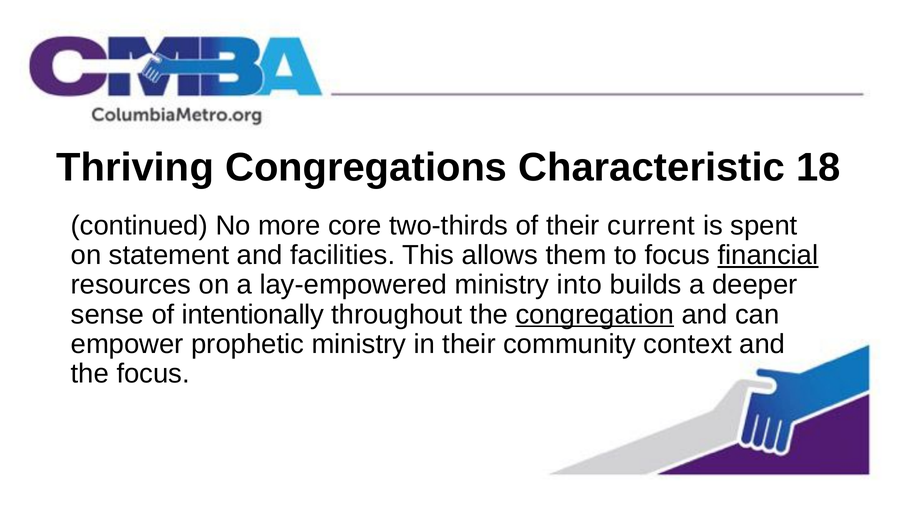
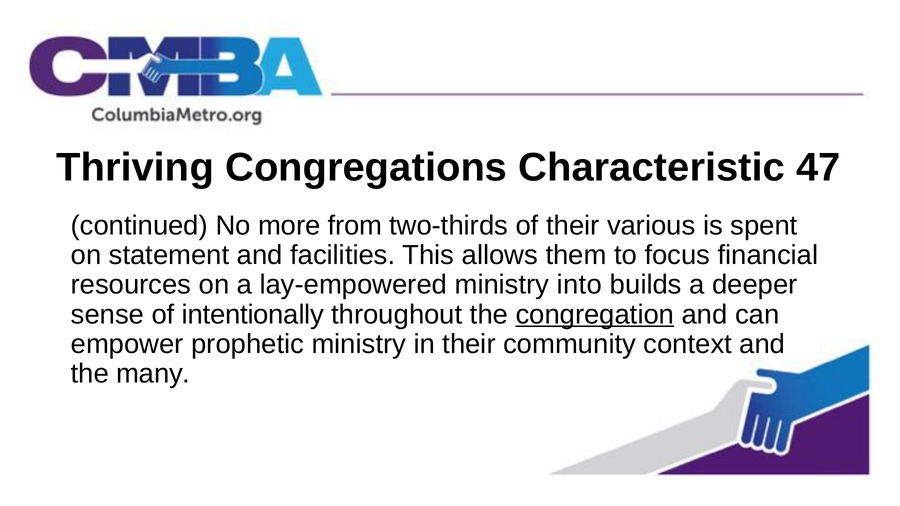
18: 18 -> 47
core: core -> from
current: current -> various
financial underline: present -> none
the focus: focus -> many
